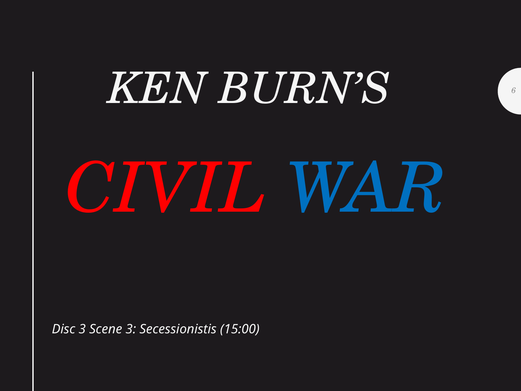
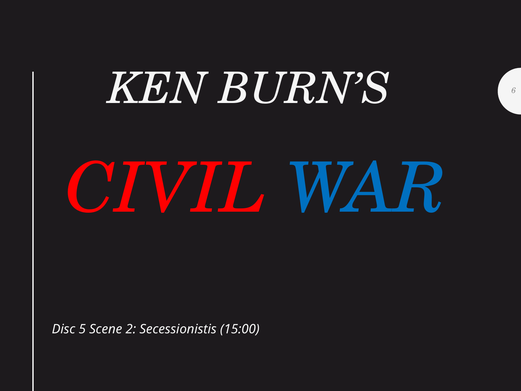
Disc 3: 3 -> 5
Scene 3: 3 -> 2
